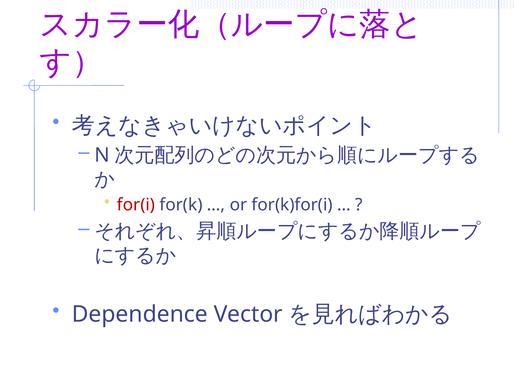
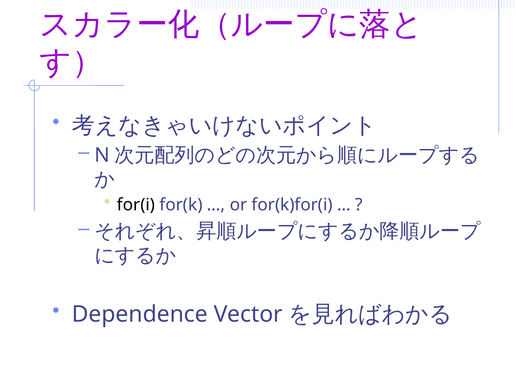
for(i colour: red -> black
